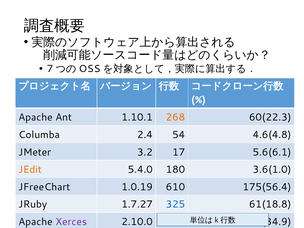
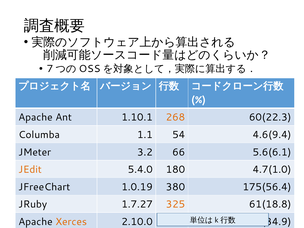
2.4: 2.4 -> 1.1
4.6(4.8: 4.6(4.8 -> 4.6(9.4
17: 17 -> 66
3.6(1.0: 3.6(1.0 -> 4.7(1.0
610: 610 -> 380
325 colour: blue -> orange
Xerces colour: purple -> orange
